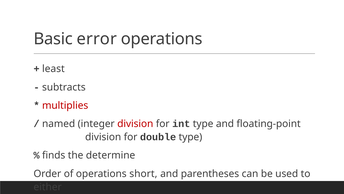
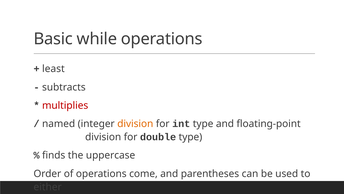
error: error -> while
division at (135, 123) colour: red -> orange
determine: determine -> uppercase
short: short -> come
